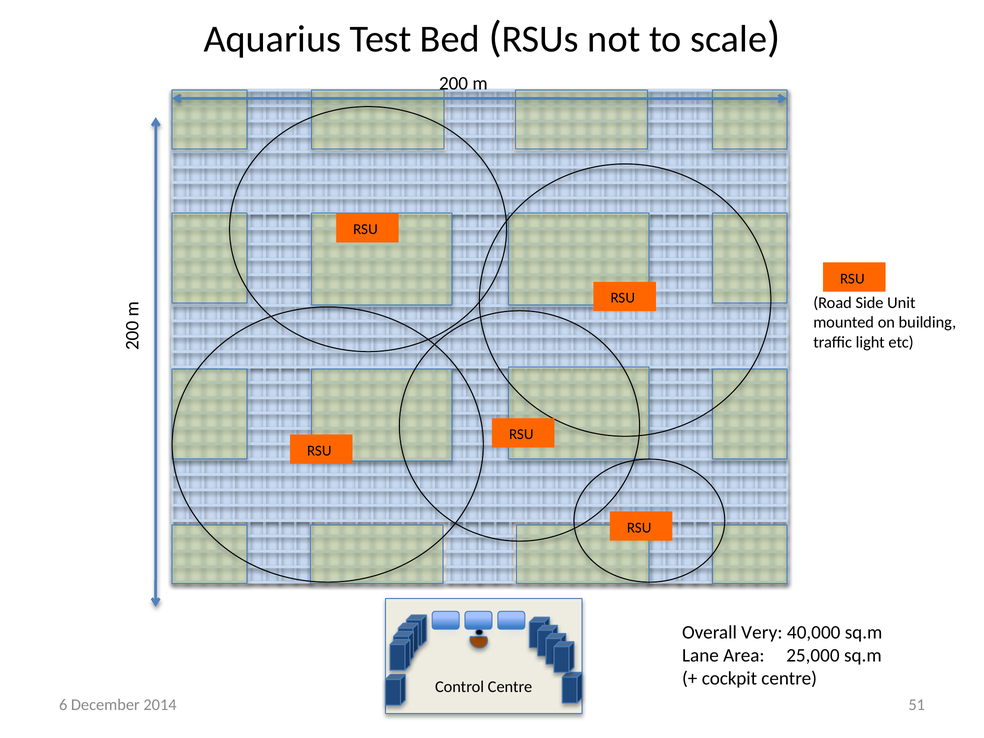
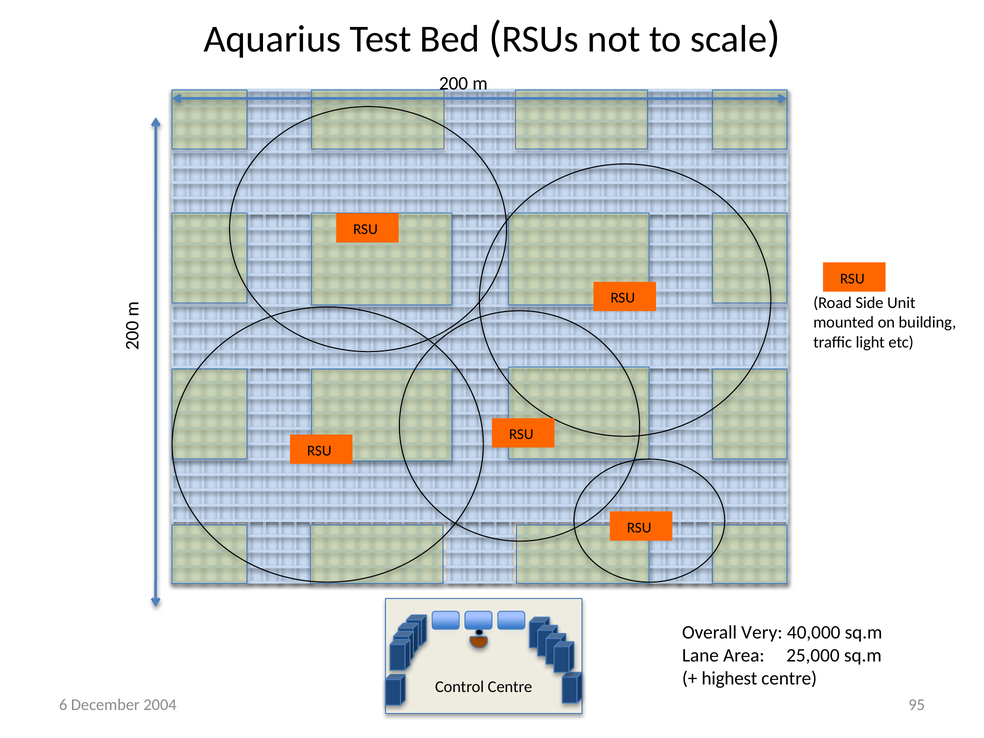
cockpit: cockpit -> highest
51: 51 -> 95
2014: 2014 -> 2004
